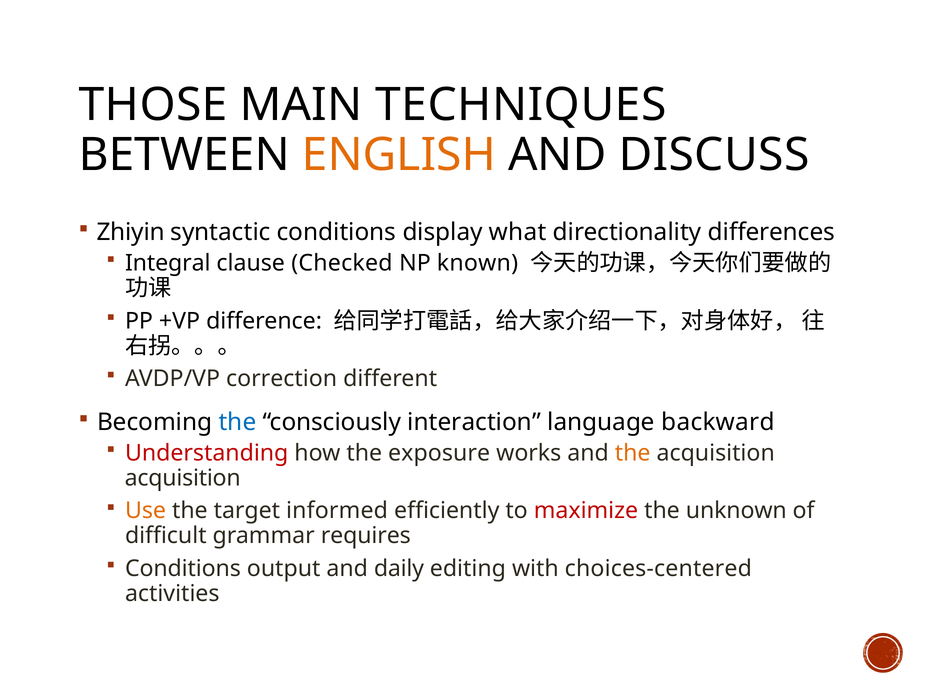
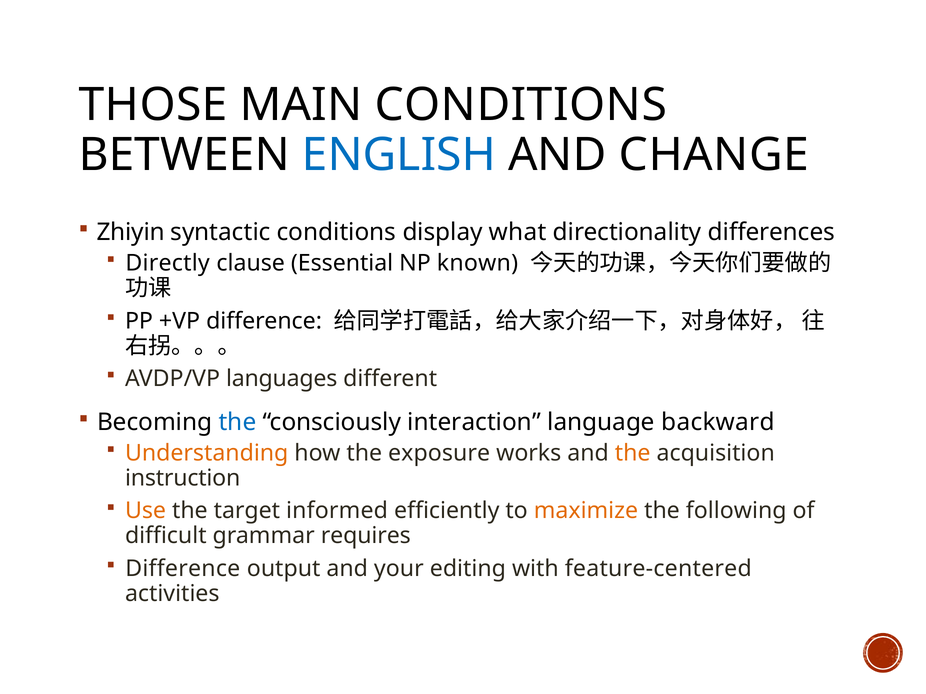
MAIN TECHNIQUES: TECHNIQUES -> CONDITIONS
ENGLISH colour: orange -> blue
DISCUSS: DISCUSS -> CHANGE
Integral: Integral -> Directly
Checked: Checked -> Essential
correction: correction -> languages
Understanding colour: red -> orange
acquisition at (183, 478): acquisition -> instruction
maximize colour: red -> orange
unknown: unknown -> following
Conditions at (183, 569): Conditions -> Difference
daily: daily -> your
choices-centered: choices-centered -> feature-centered
